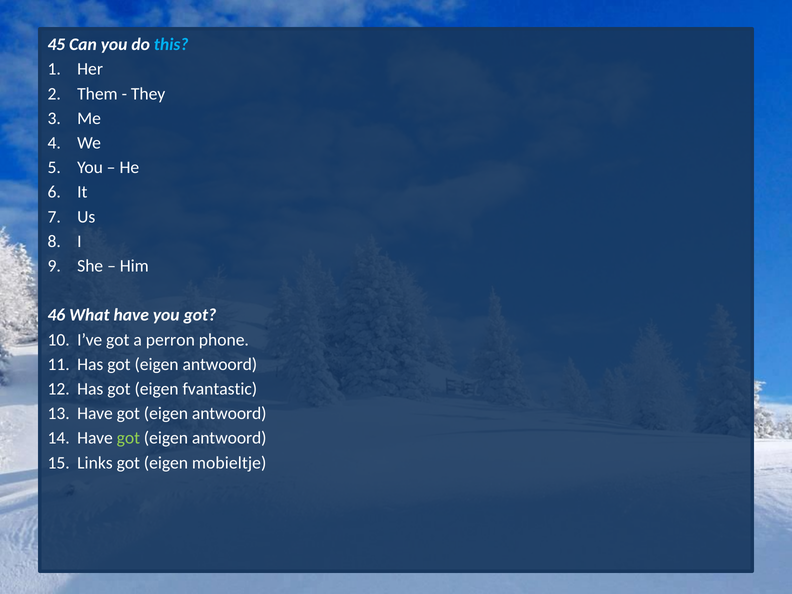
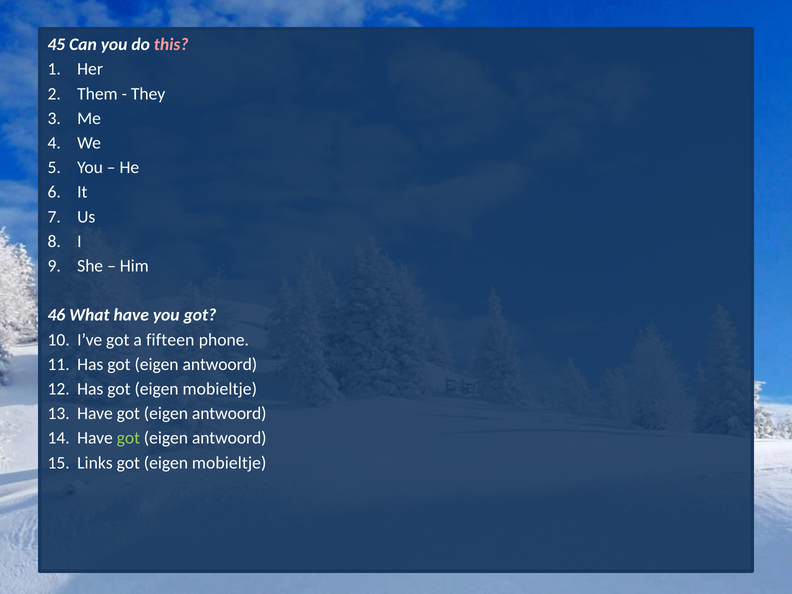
this colour: light blue -> pink
perron: perron -> fifteen
Has got eigen fvantastic: fvantastic -> mobieltje
